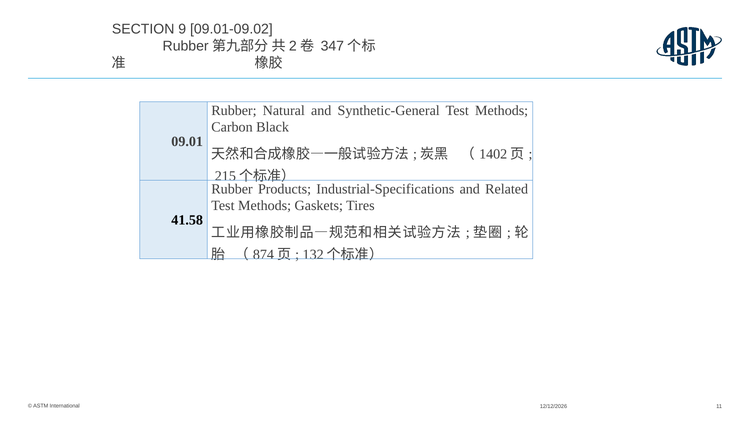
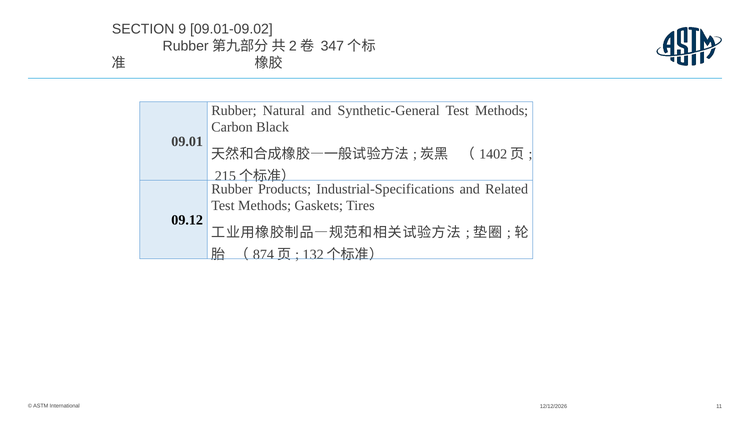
41.58: 41.58 -> 09.12
